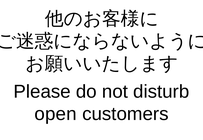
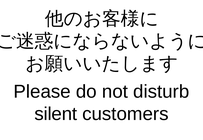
open: open -> silent
